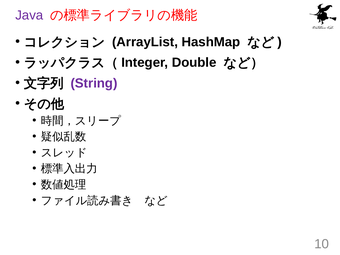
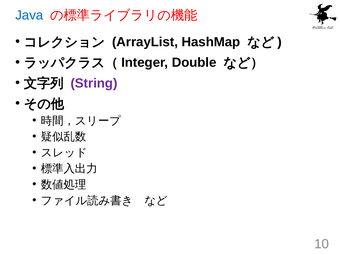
Java colour: purple -> blue
